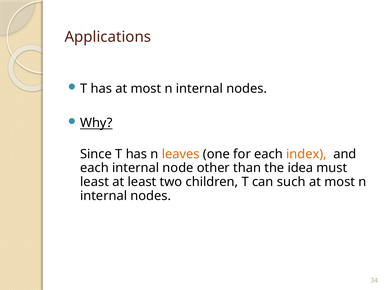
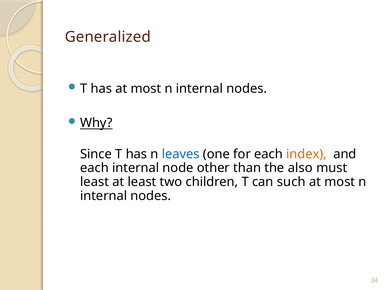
Applications: Applications -> Generalized
leaves colour: orange -> blue
idea: idea -> also
